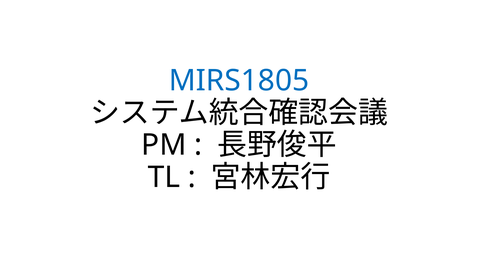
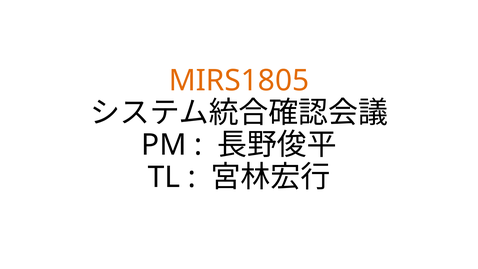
MIRS1805 colour: blue -> orange
